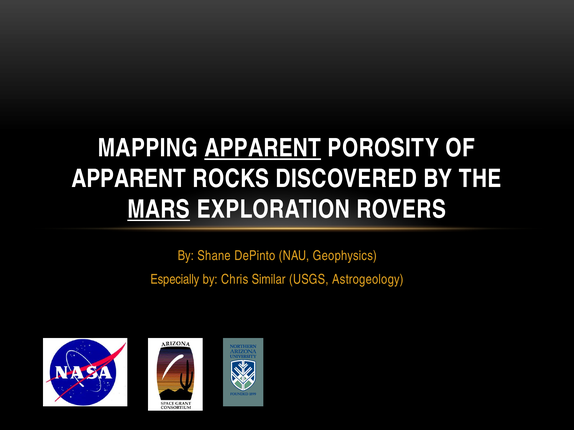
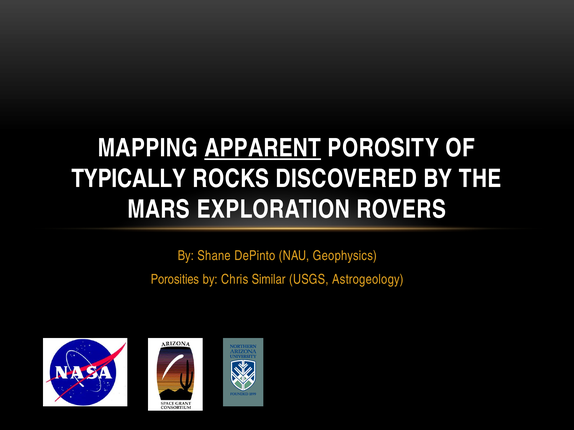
APPARENT at (129, 179): APPARENT -> TYPICALLY
MARS underline: present -> none
Especially: Especially -> Porosities
